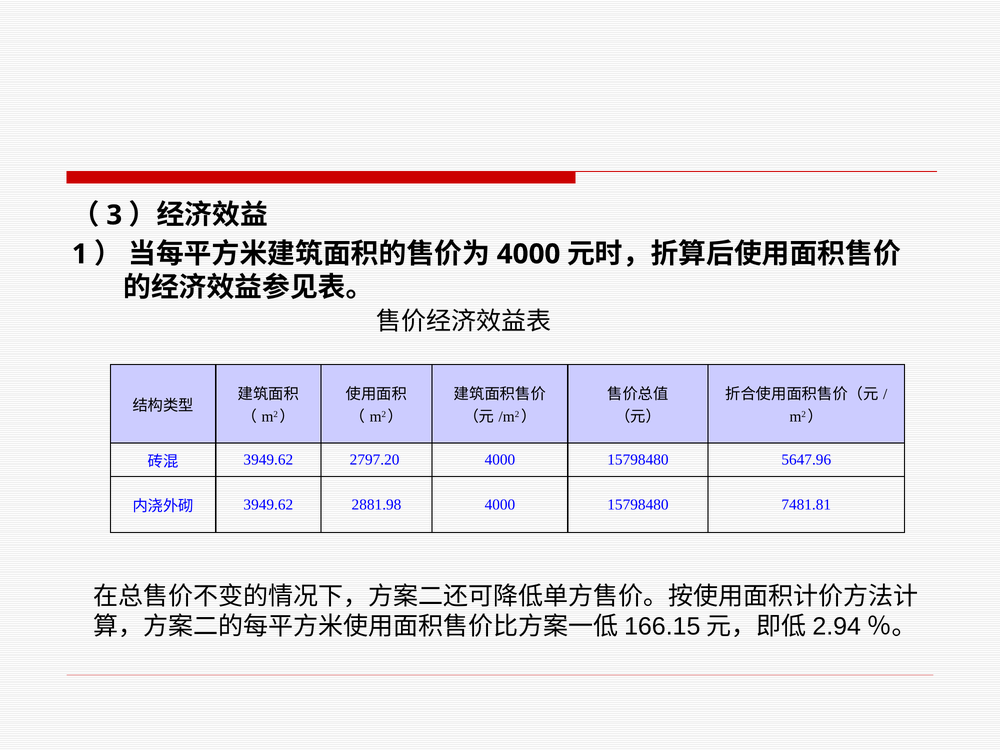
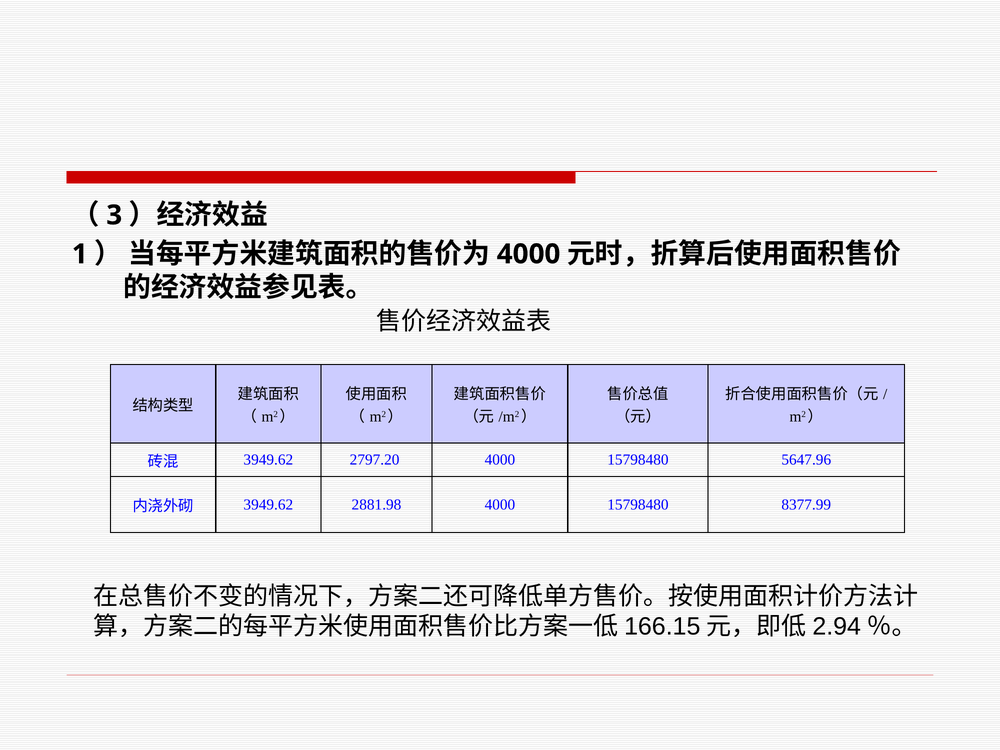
7481.81: 7481.81 -> 8377.99
